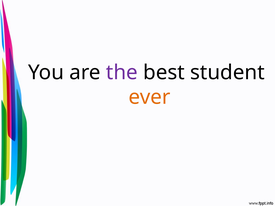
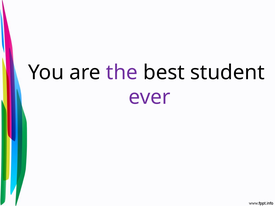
ever colour: orange -> purple
